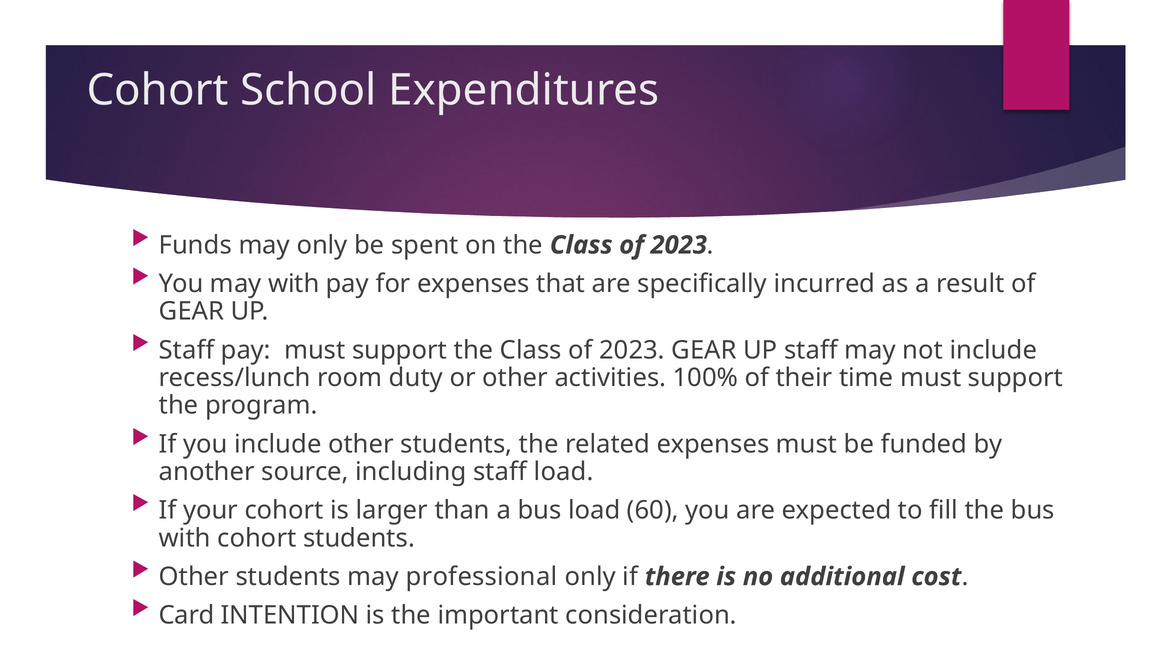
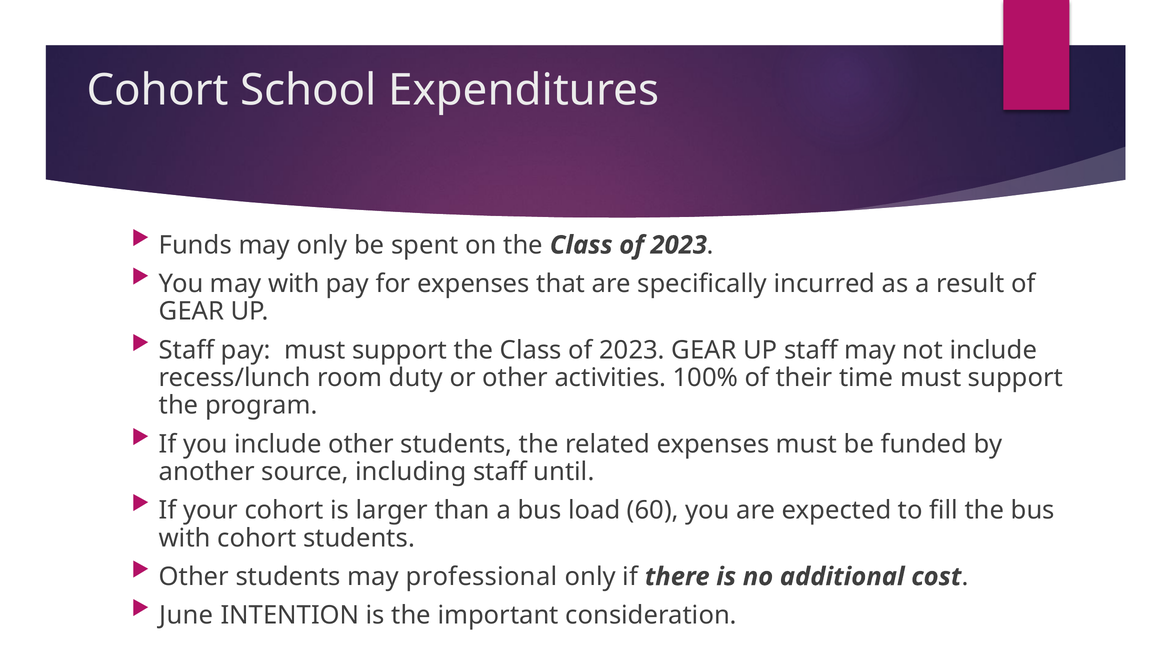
staff load: load -> until
Card: Card -> June
